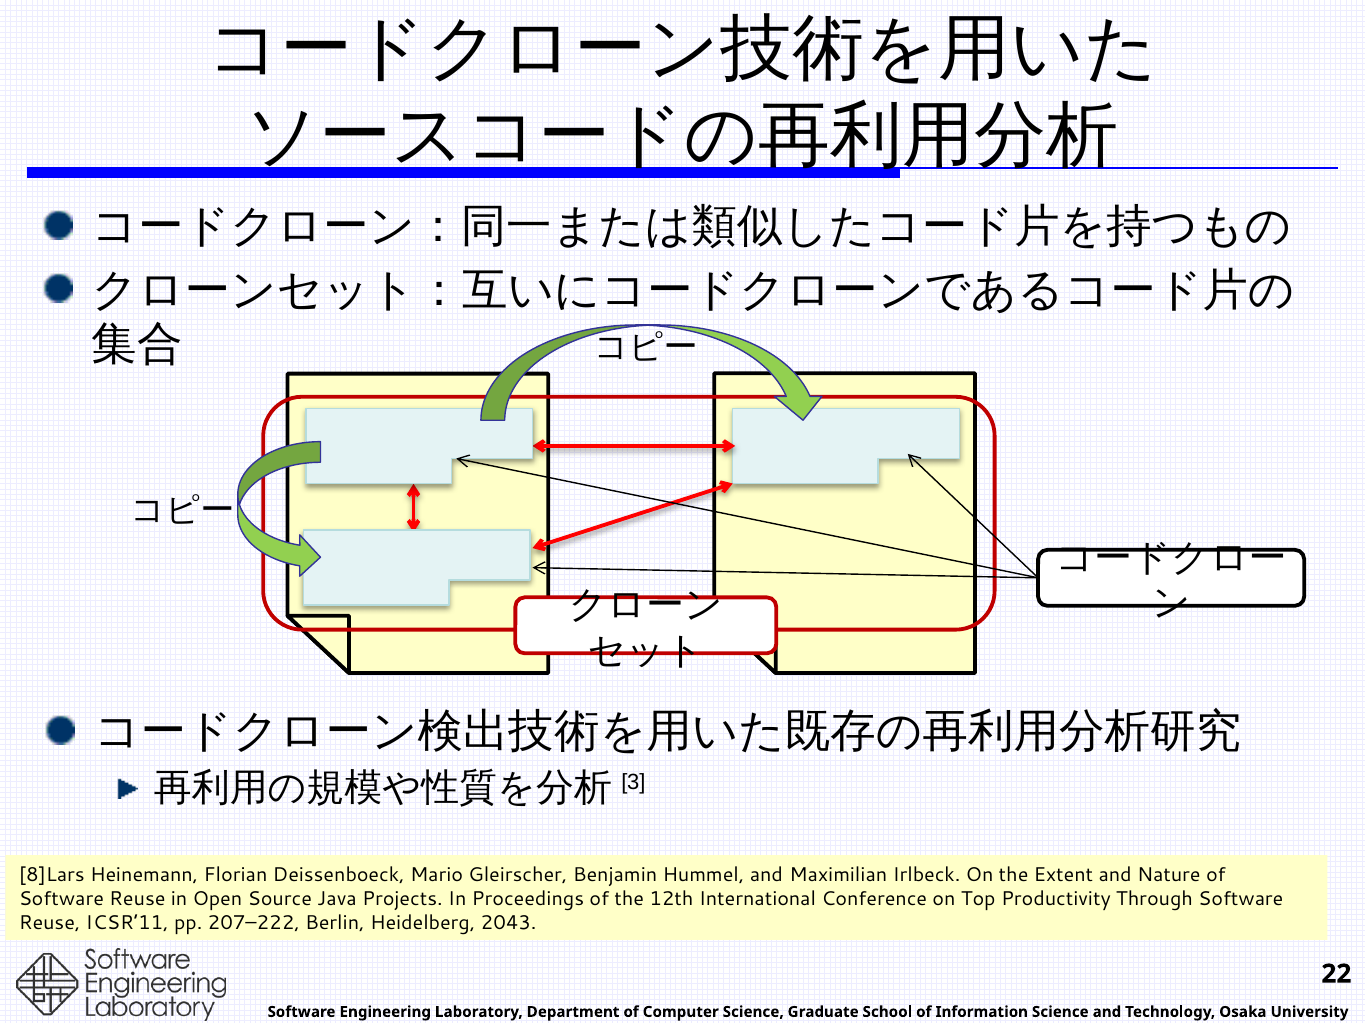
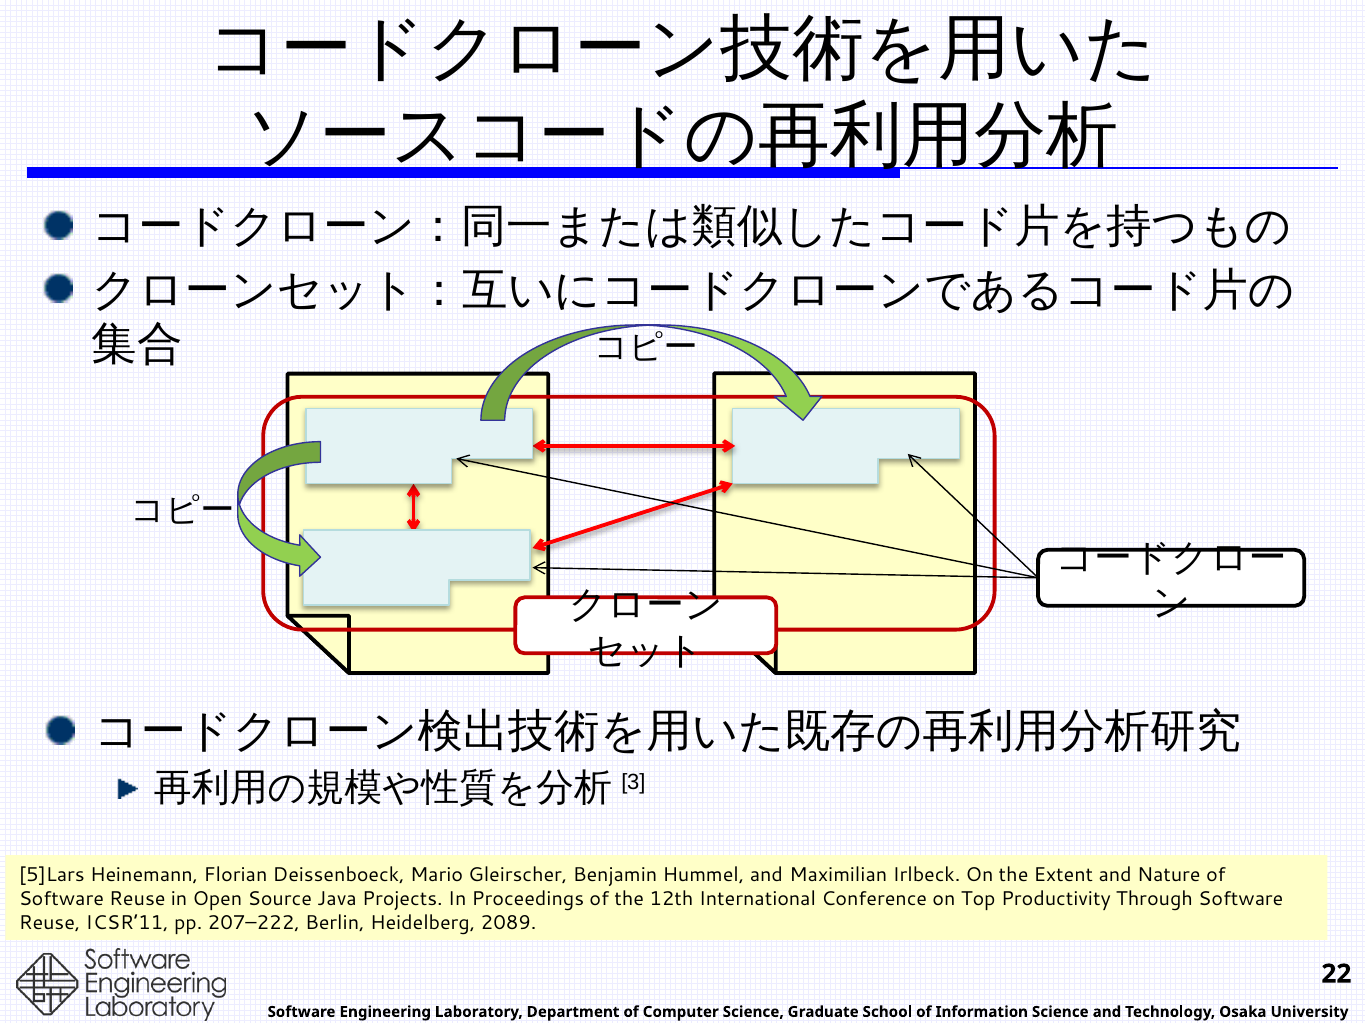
8]Lars: 8]Lars -> 5]Lars
2043: 2043 -> 2089
